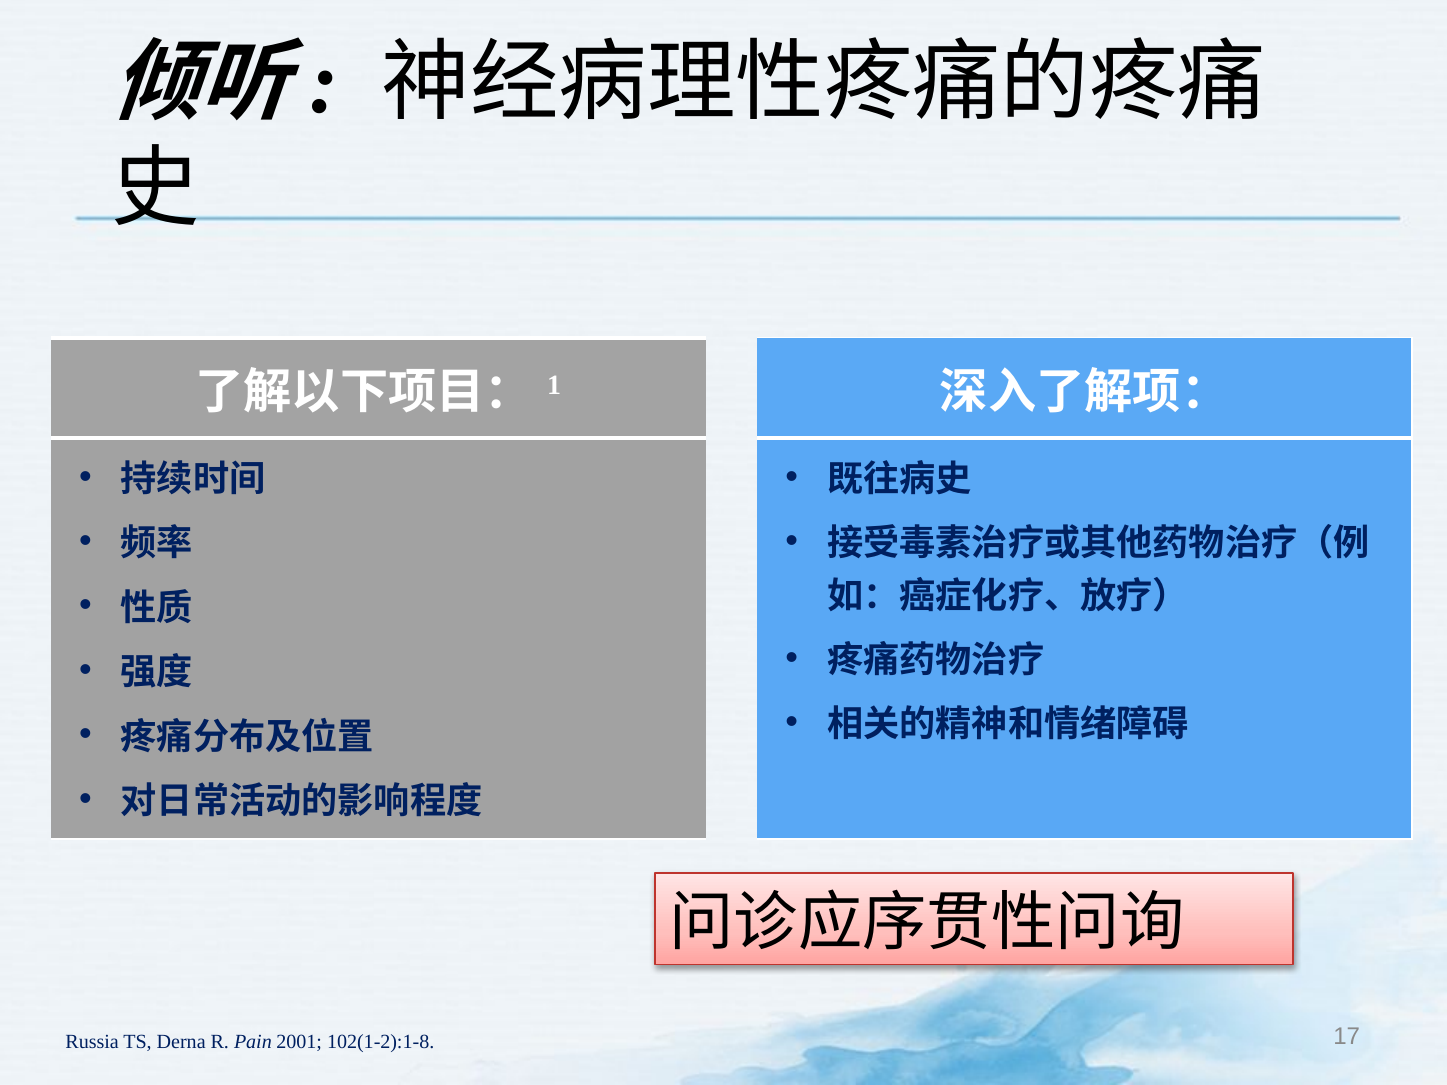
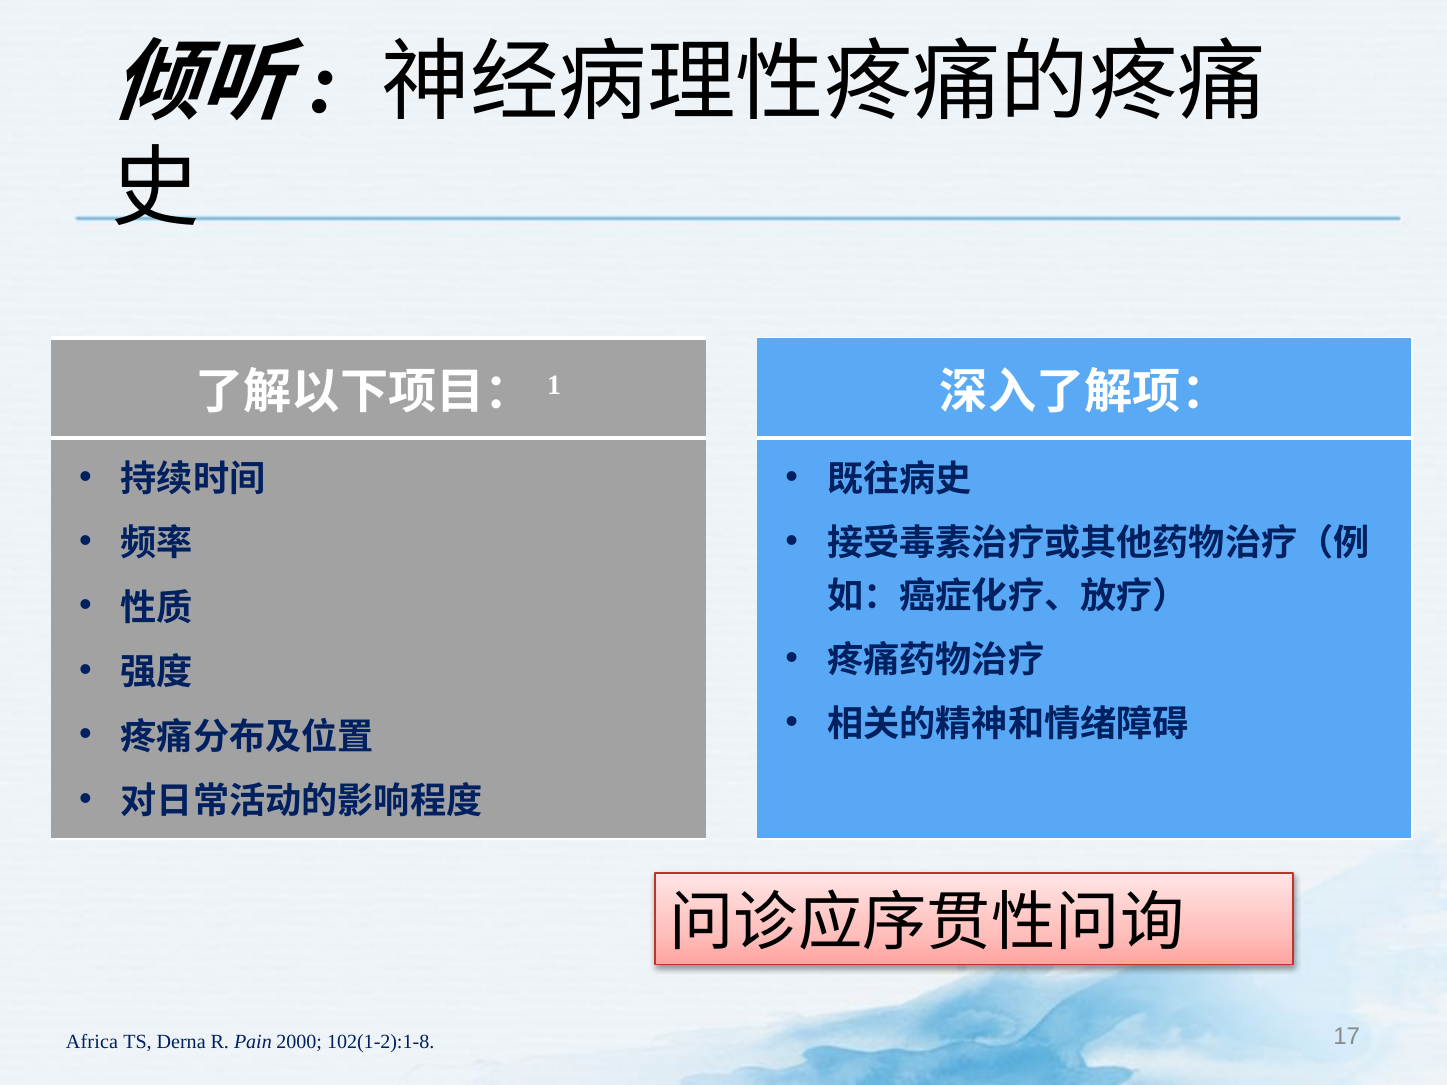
Russia: Russia -> Africa
2001: 2001 -> 2000
